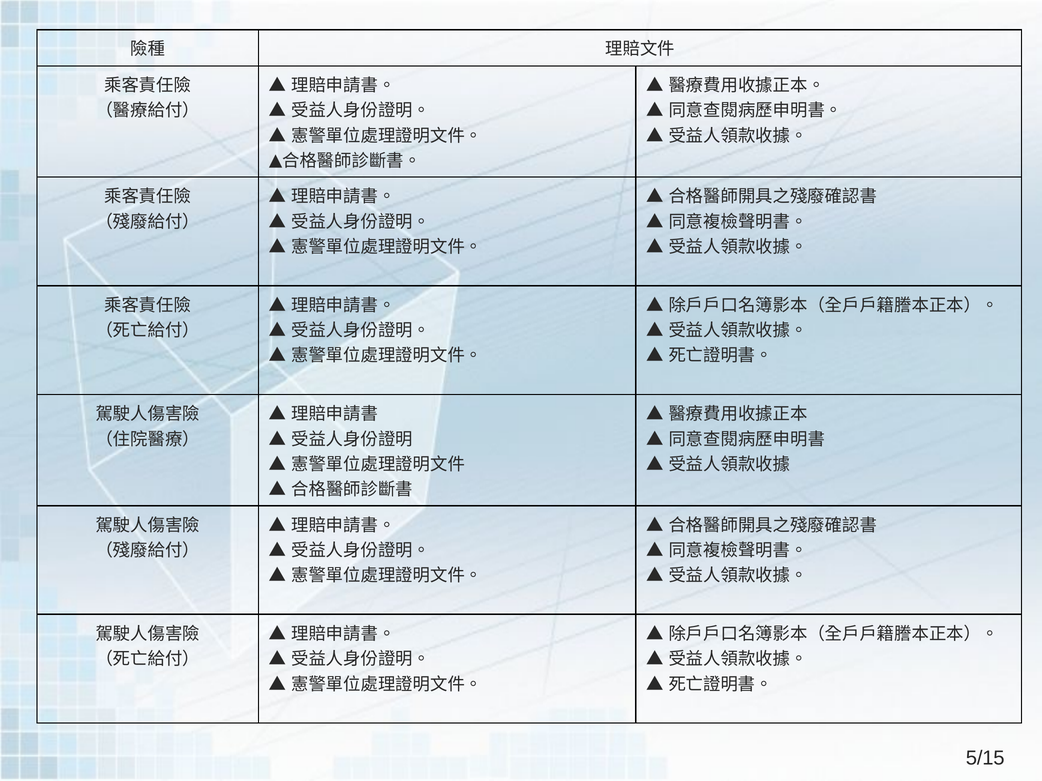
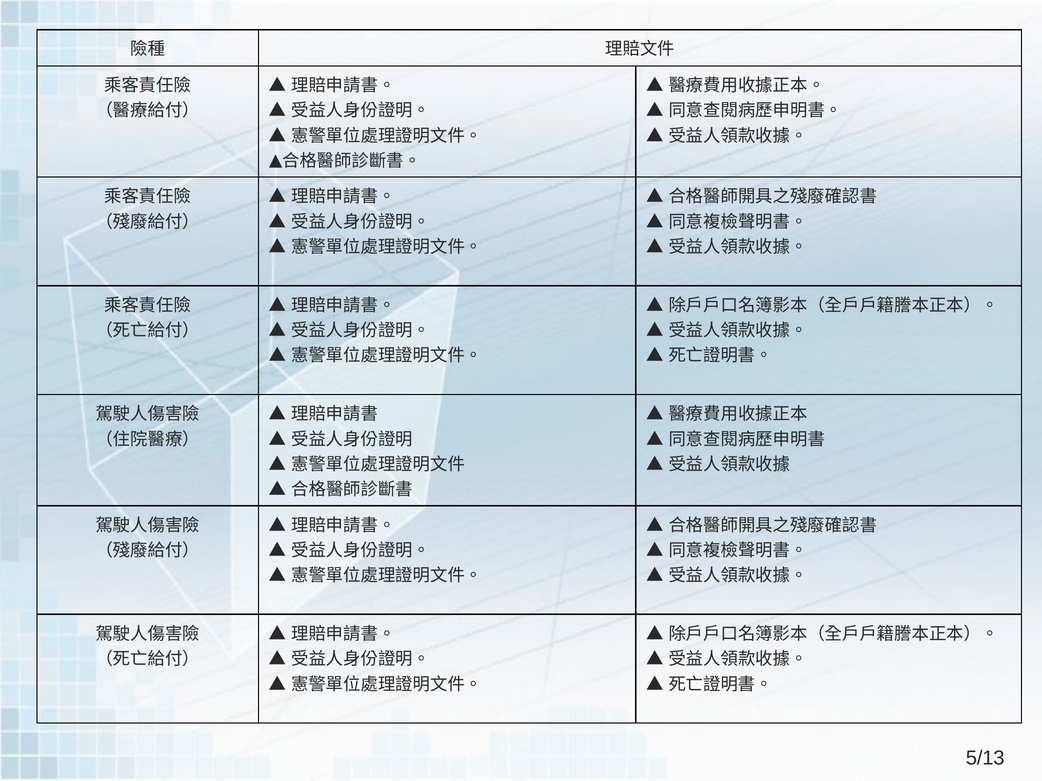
5/15: 5/15 -> 5/13
